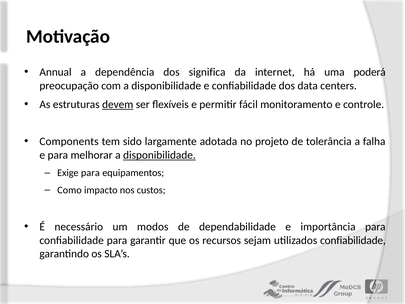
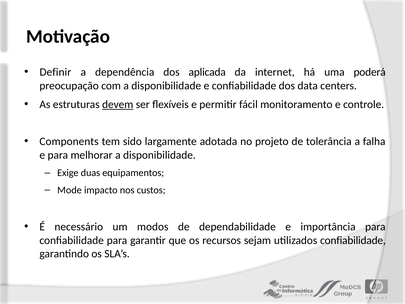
Annual: Annual -> Definir
significa: significa -> aplicada
disponibilidade at (159, 155) underline: present -> none
Exige para: para -> duas
Como: Como -> Mode
